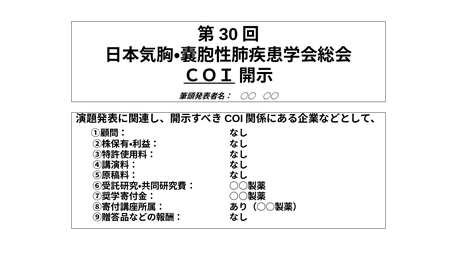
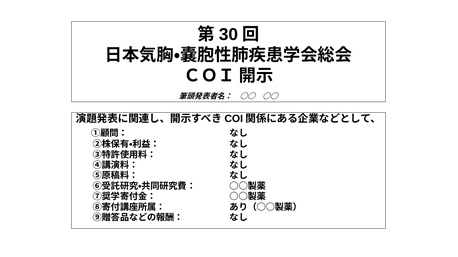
ＣＯＩ underline: present -> none
